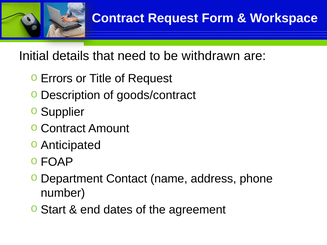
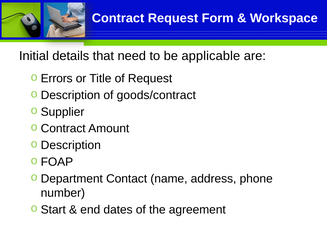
withdrawn: withdrawn -> applicable
Anticipated at (71, 145): Anticipated -> Description
